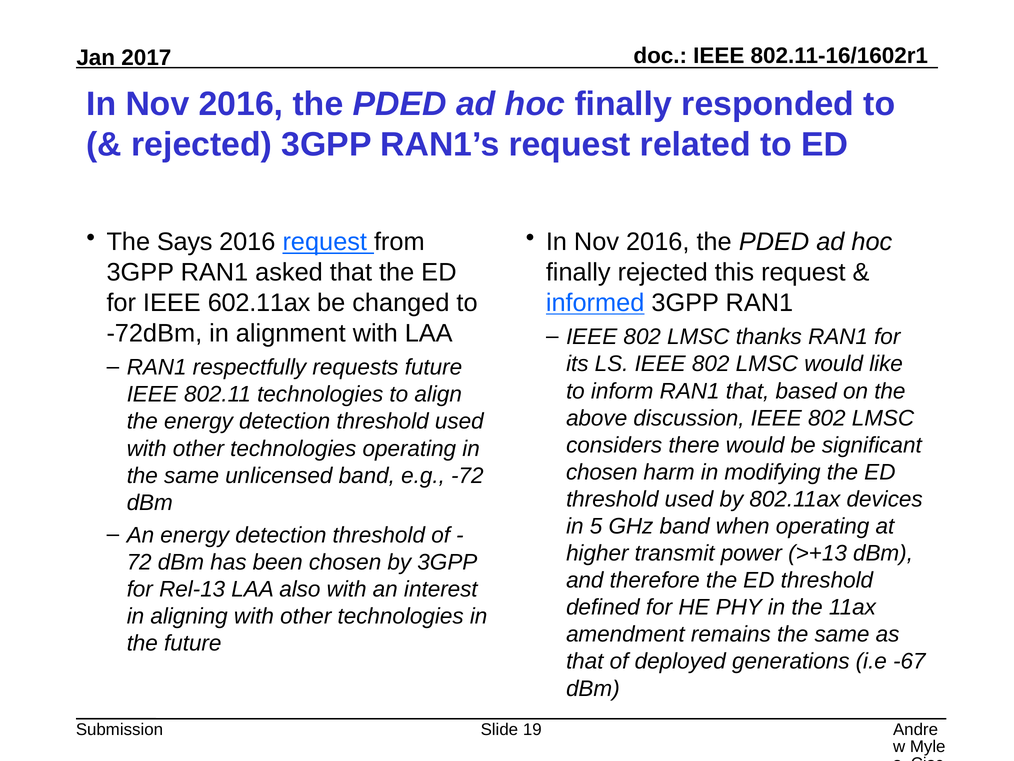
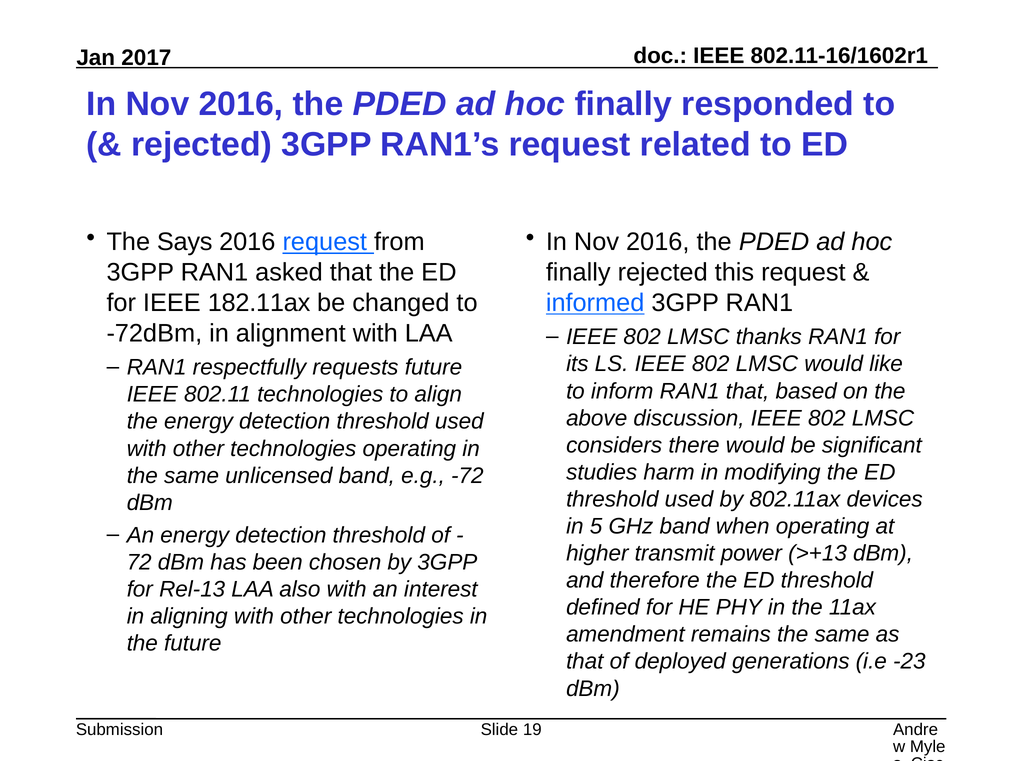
602.11ax: 602.11ax -> 182.11ax
chosen at (602, 472): chosen -> studies
-67: -67 -> -23
